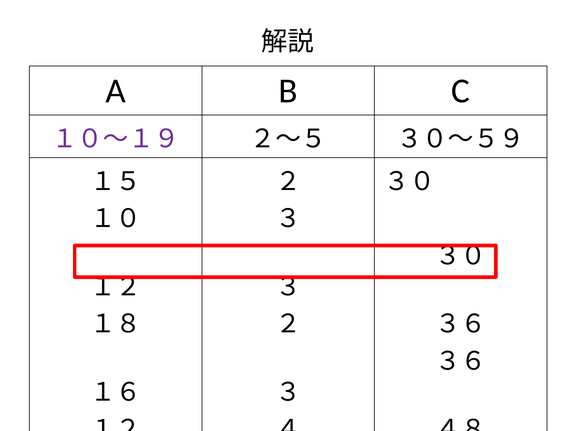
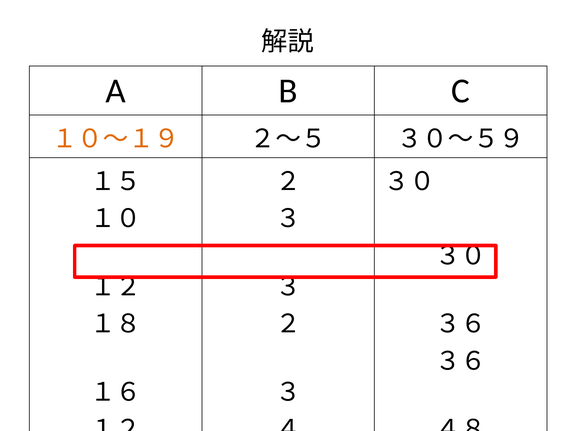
１０～１９ colour: purple -> orange
